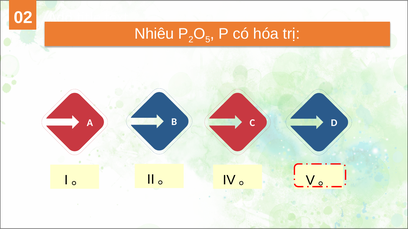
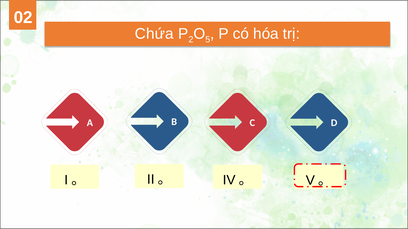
Nhiêu: Nhiêu -> Chứa
